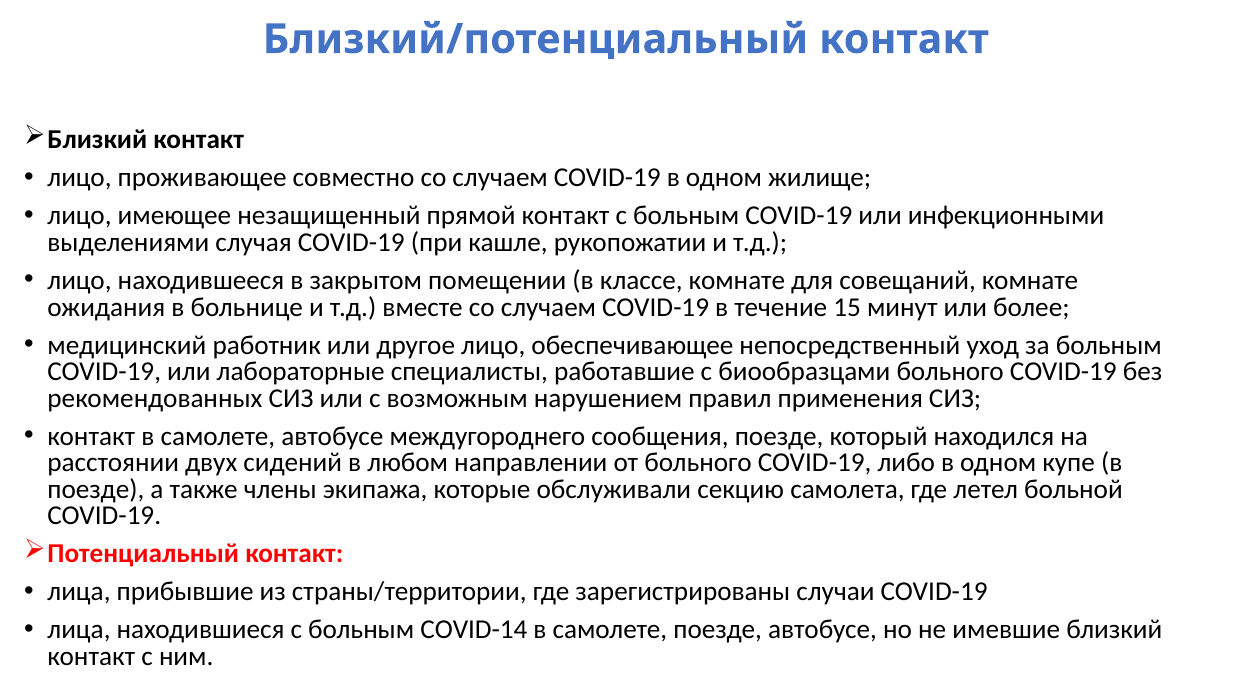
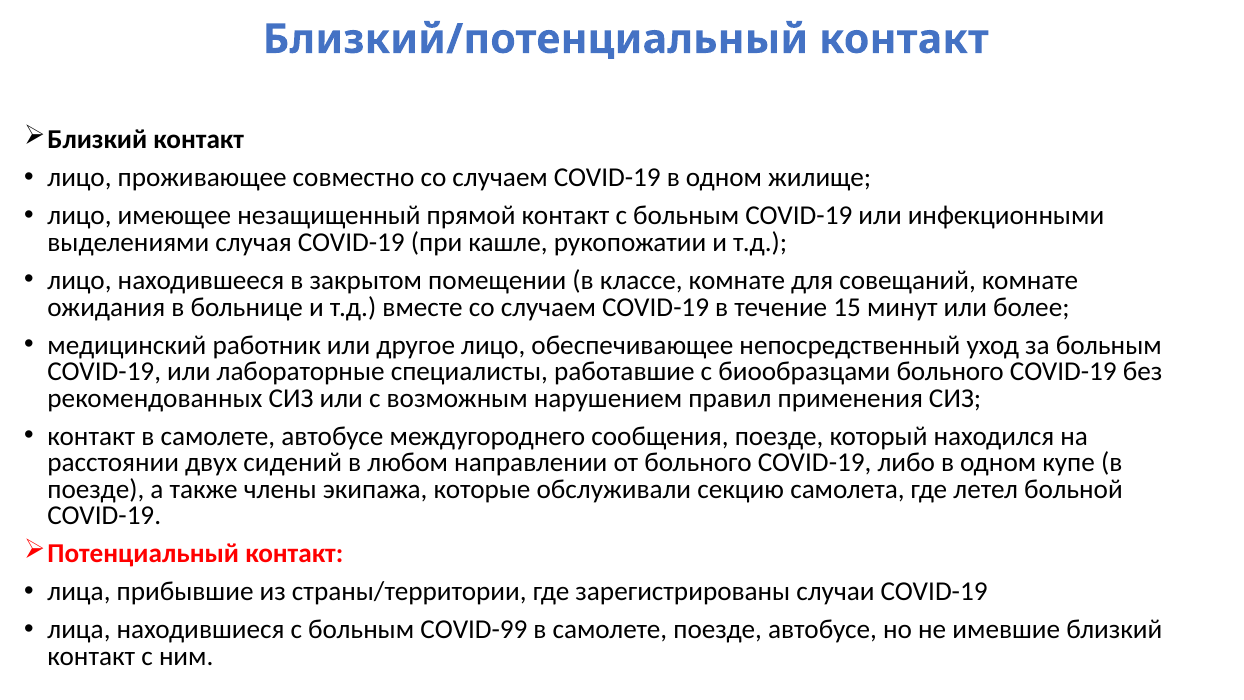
COVID-14: COVID-14 -> COVID-99
